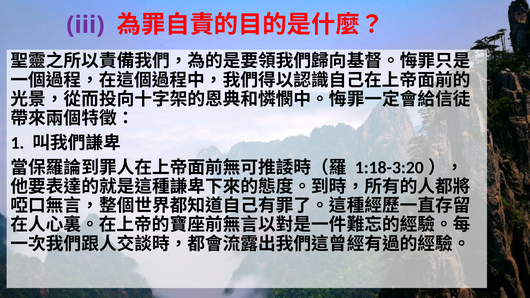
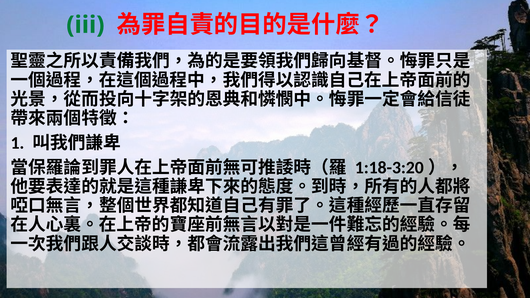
iii colour: purple -> green
